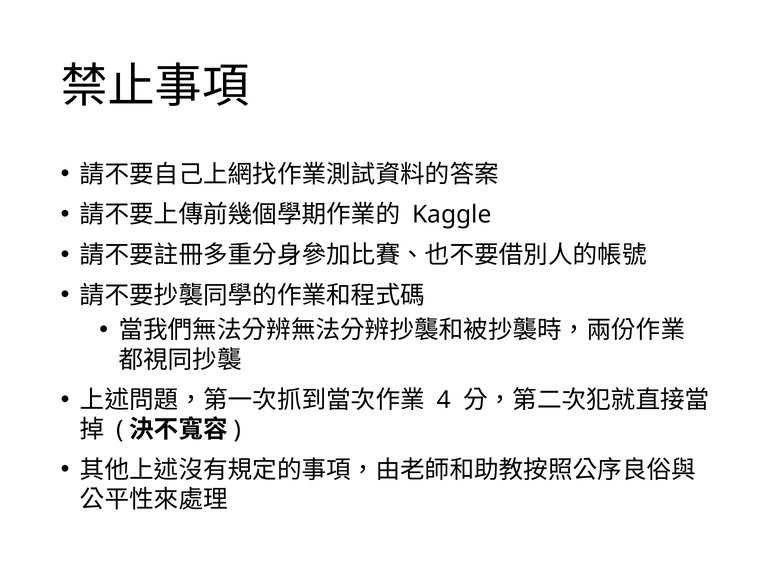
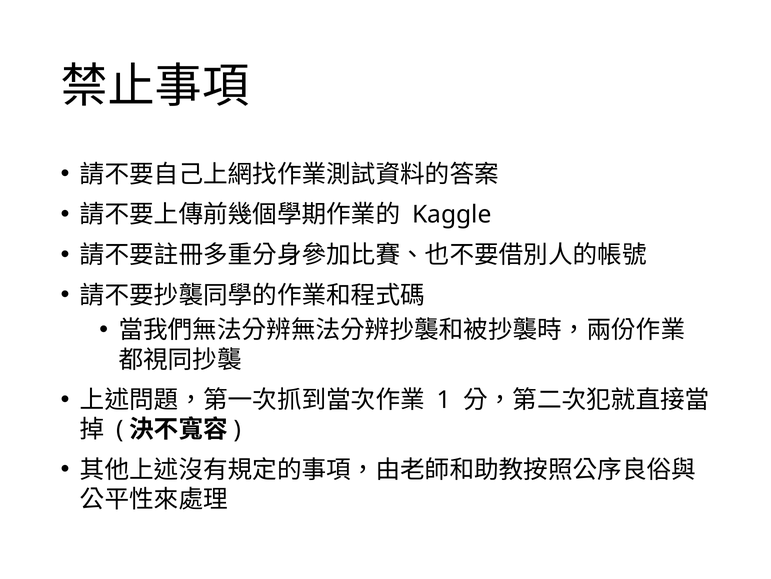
4: 4 -> 1
